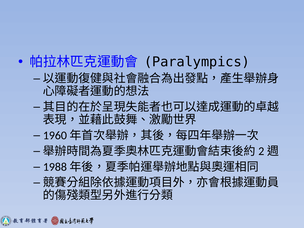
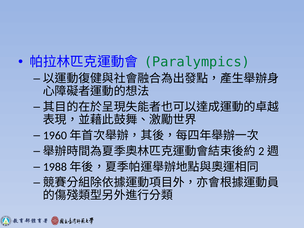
Paralympics colour: black -> green
